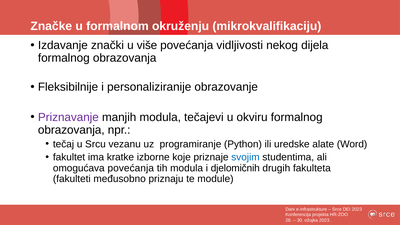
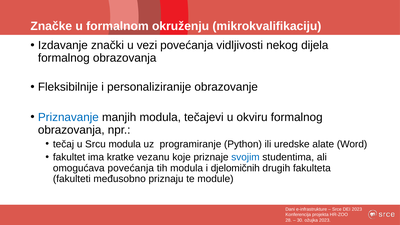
više: više -> vezi
Priznavanje colour: purple -> blue
Srcu vezanu: vezanu -> modula
izborne: izborne -> vezanu
